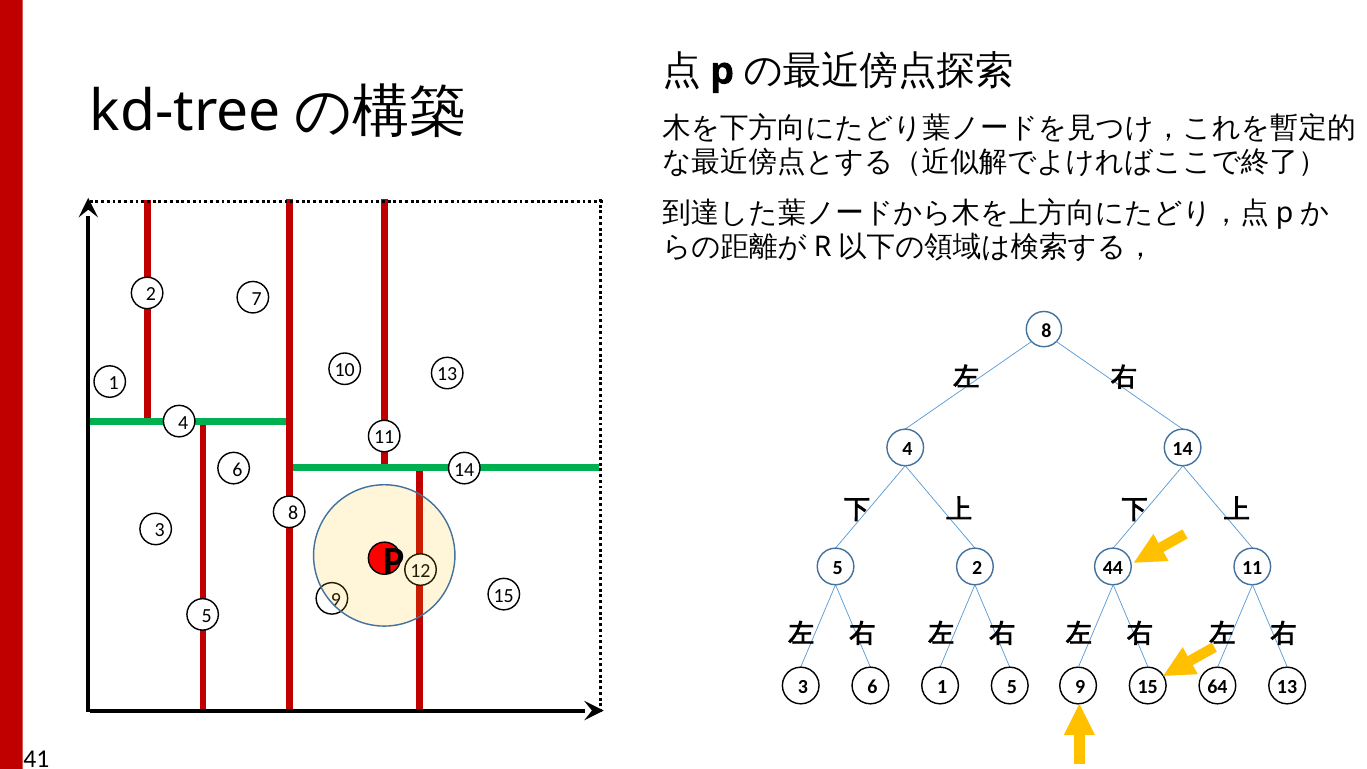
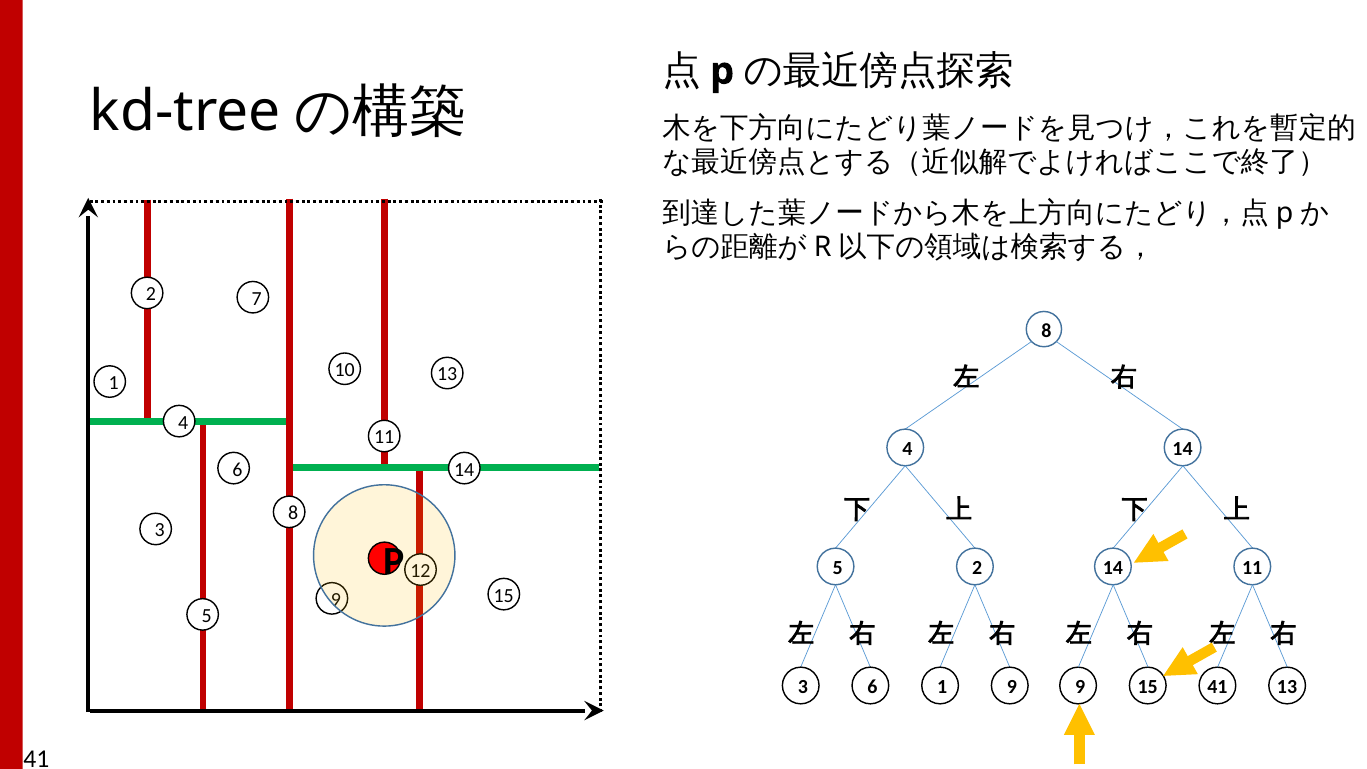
2 44: 44 -> 14
1 5: 5 -> 9
15 64: 64 -> 41
